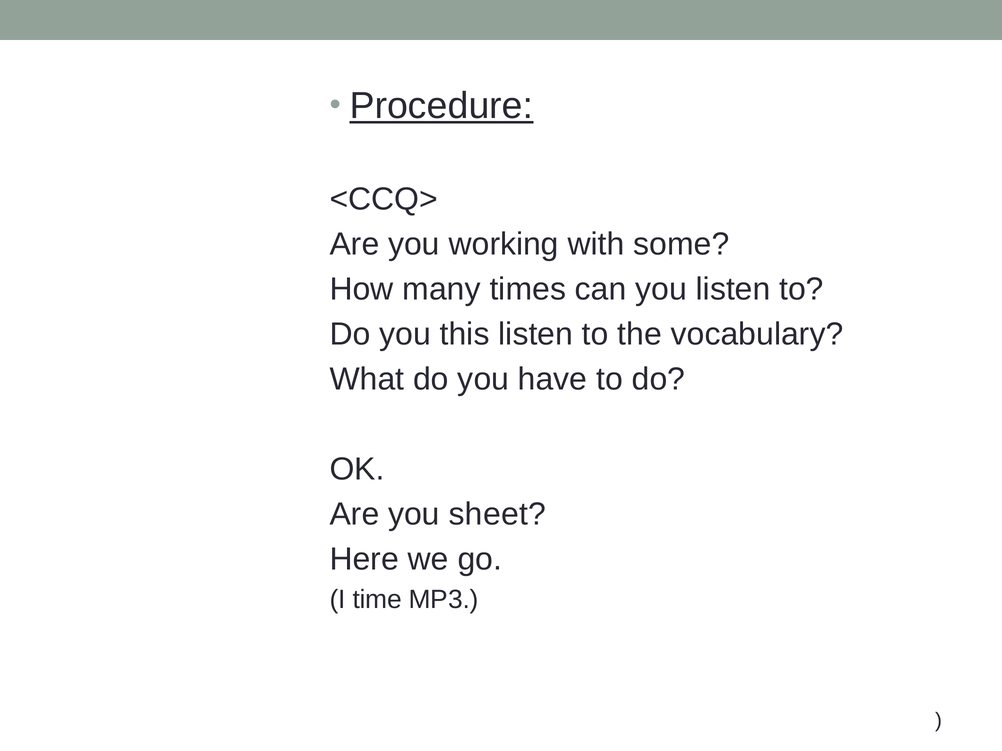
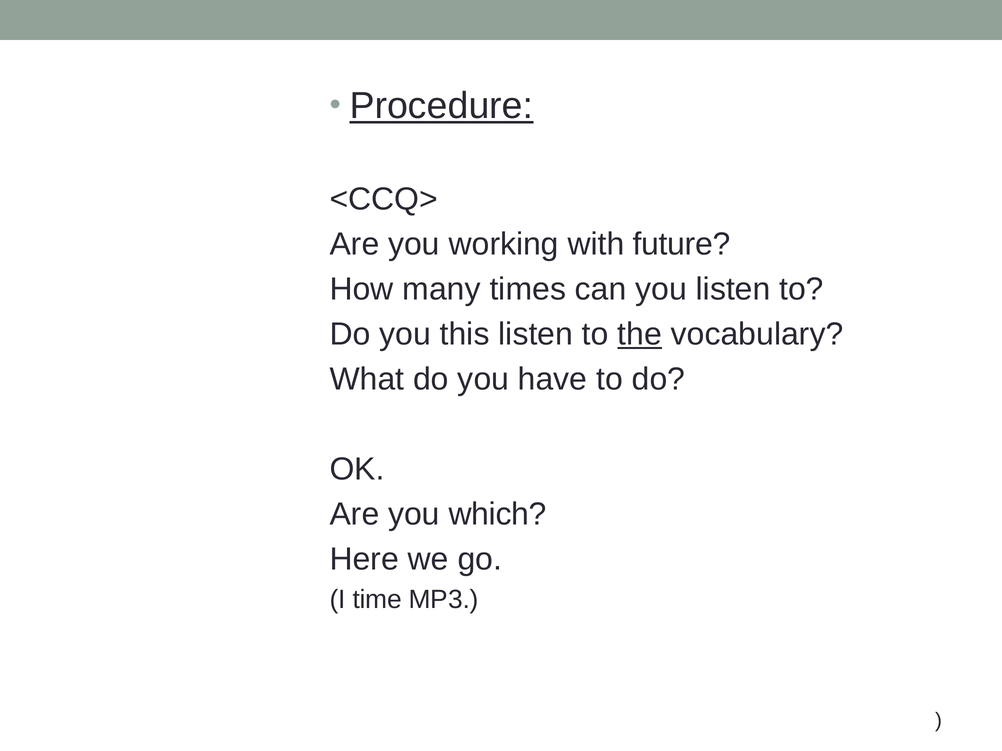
some: some -> future
the underline: none -> present
sheet: sheet -> which
